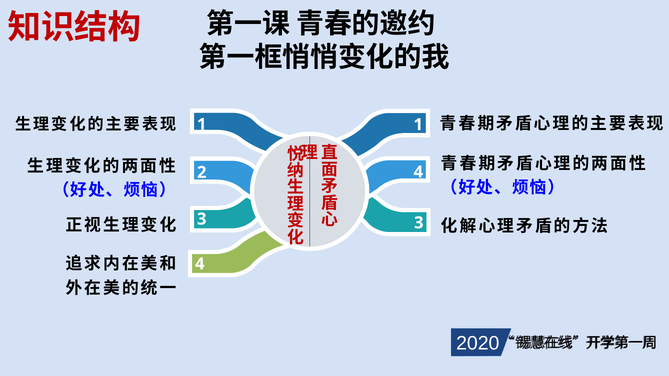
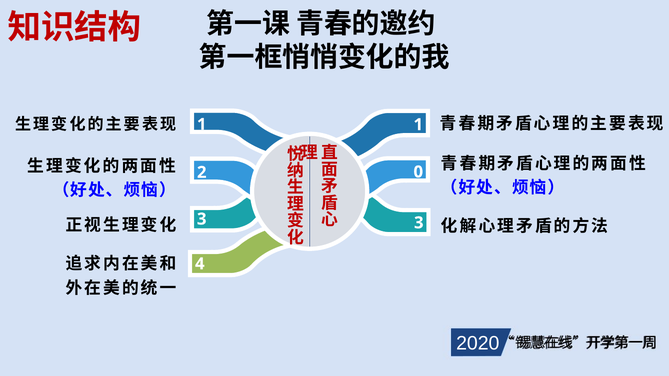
2 4: 4 -> 0
